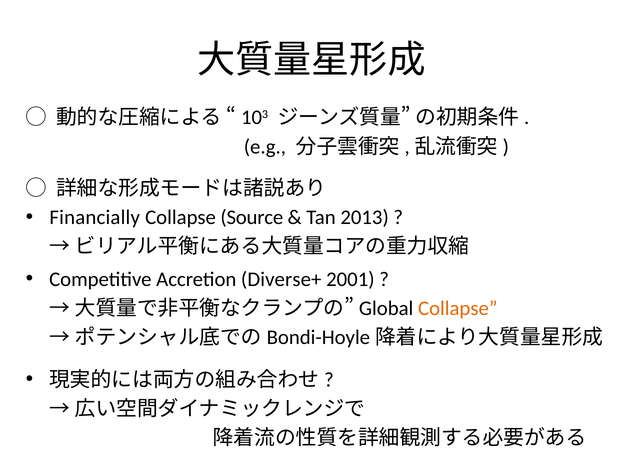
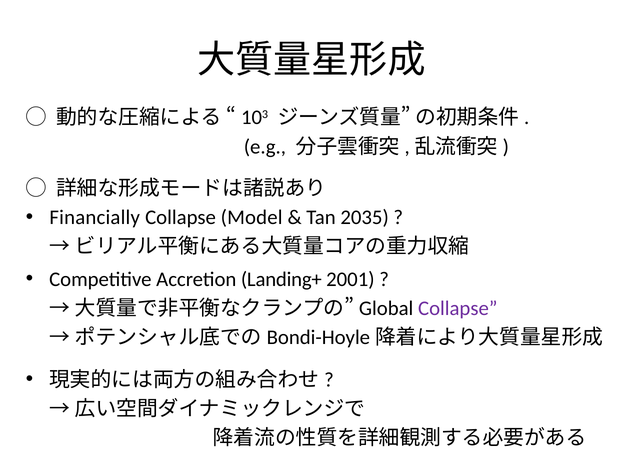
Source: Source -> Model
2013: 2013 -> 2035
Diverse+: Diverse+ -> Landing+
Collapse at (458, 308) colour: orange -> purple
